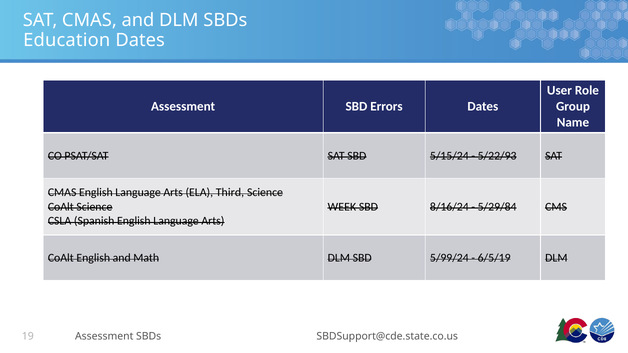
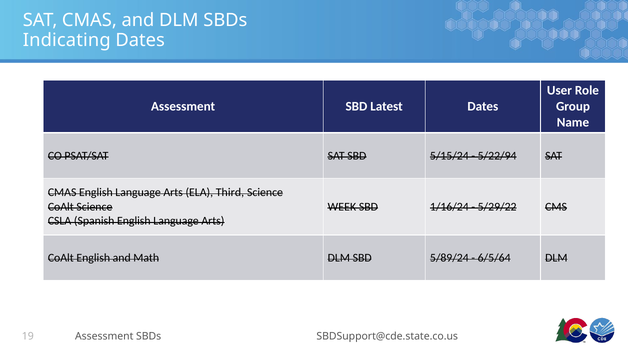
Education: Education -> Indicating
Errors: Errors -> Latest
5/22/93: 5/22/93 -> 5/22/94
8/16/24: 8/16/24 -> 1/16/24
5/29/84: 5/29/84 -> 5/29/22
5/99/24: 5/99/24 -> 5/89/24
6/5/19: 6/5/19 -> 6/5/64
